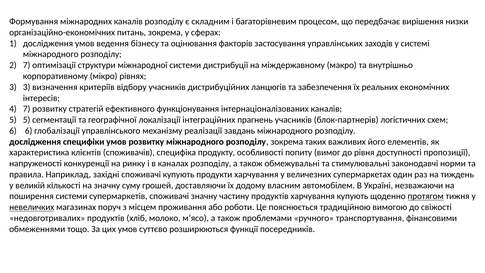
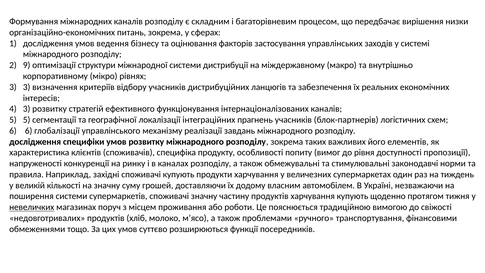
2 7: 7 -> 9
4 7: 7 -> 3
протягом underline: present -> none
